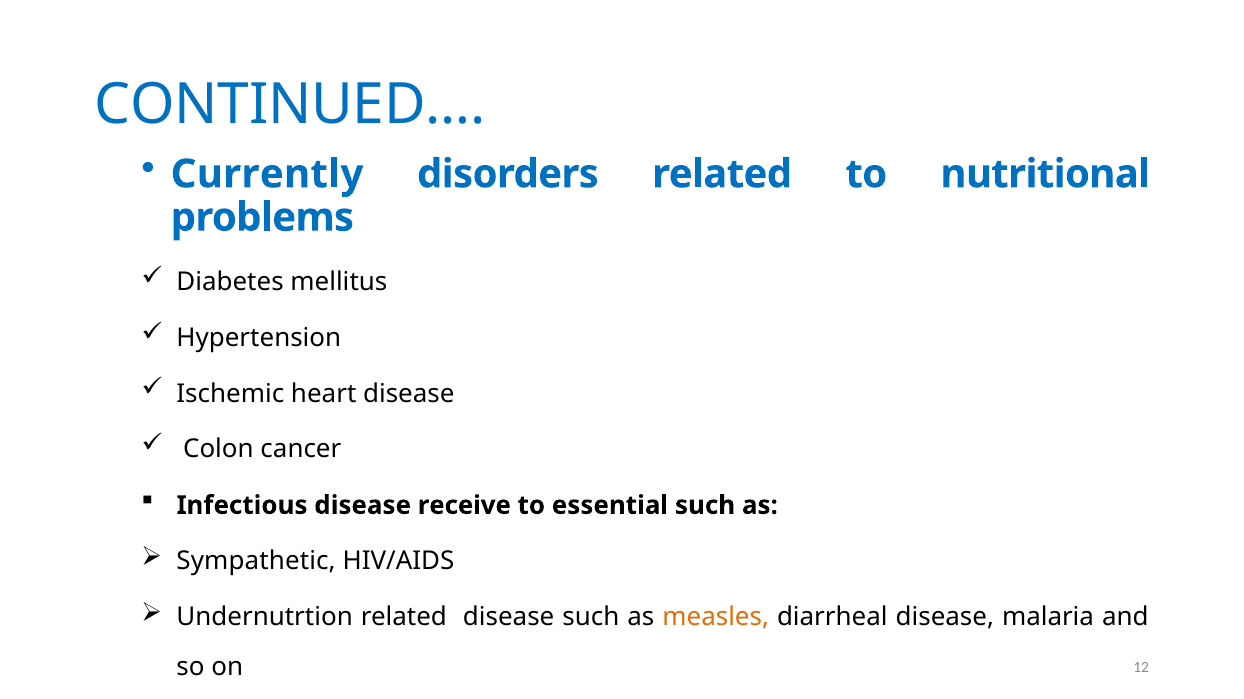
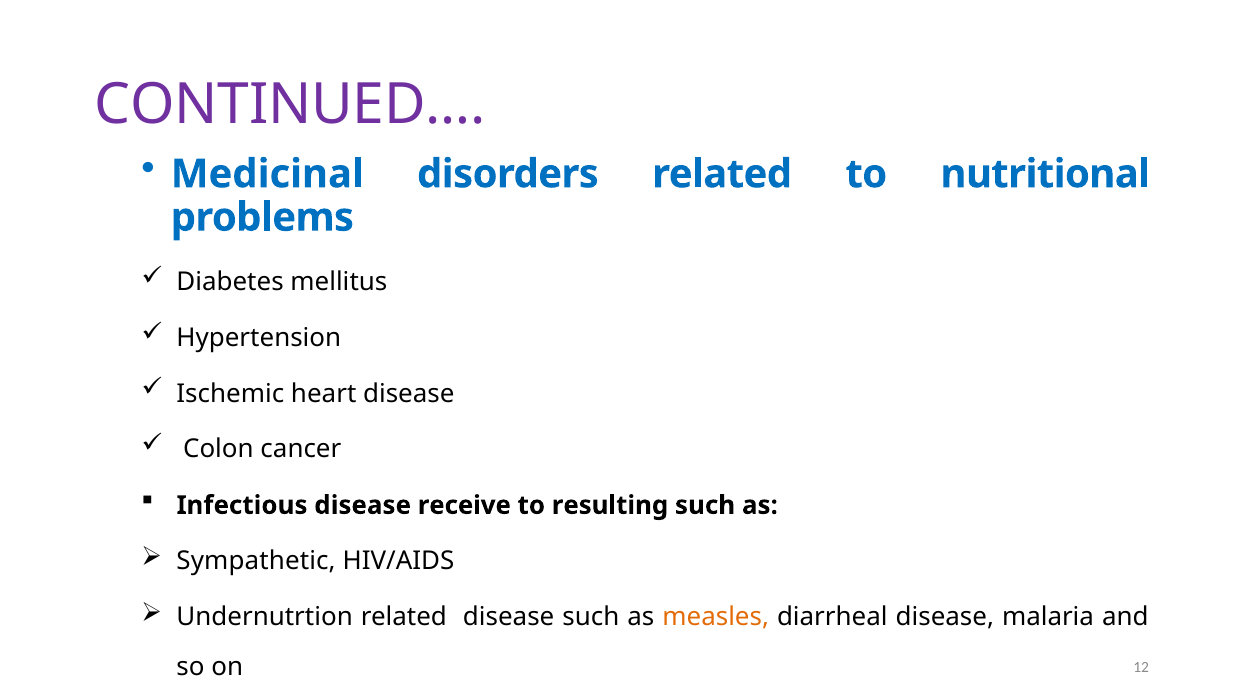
CONTINUED… colour: blue -> purple
Currently: Currently -> Medicinal
essential: essential -> resulting
